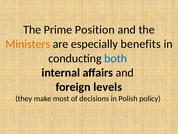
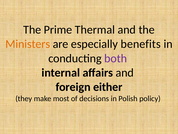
Position: Position -> Thermal
both colour: blue -> purple
levels: levels -> either
